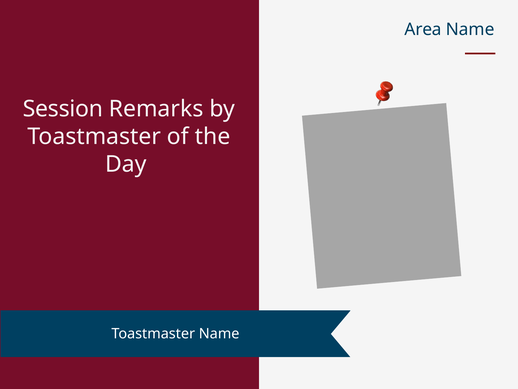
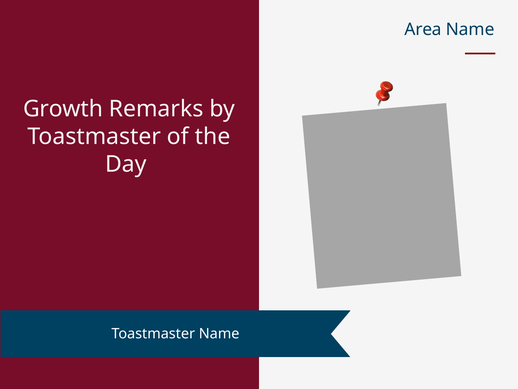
Session: Session -> Growth
